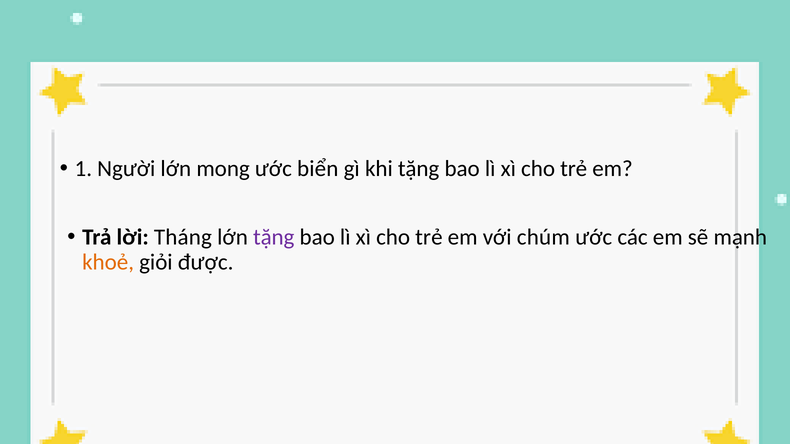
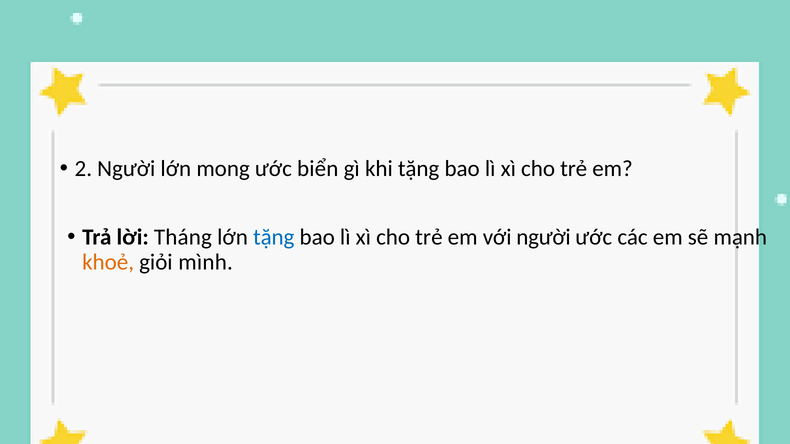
1: 1 -> 2
tặng at (274, 237) colour: purple -> blue
với chúm: chúm -> người
được: được -> mình
